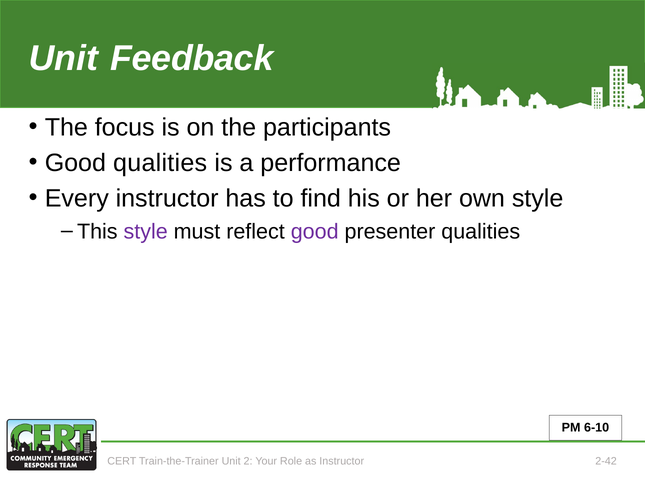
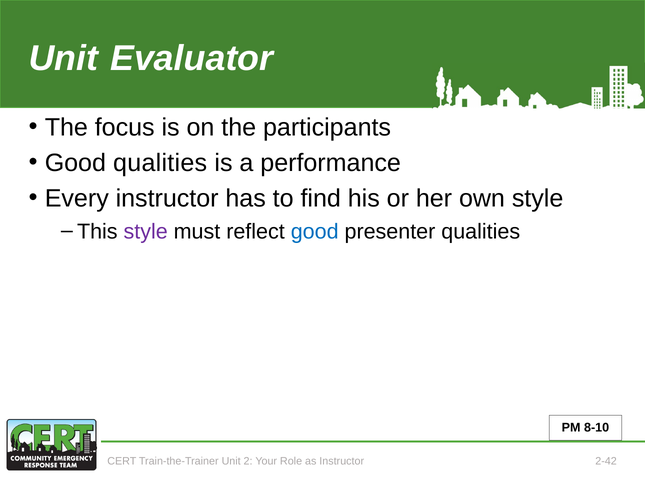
Feedback: Feedback -> Evaluator
good at (315, 231) colour: purple -> blue
6-10: 6-10 -> 8-10
